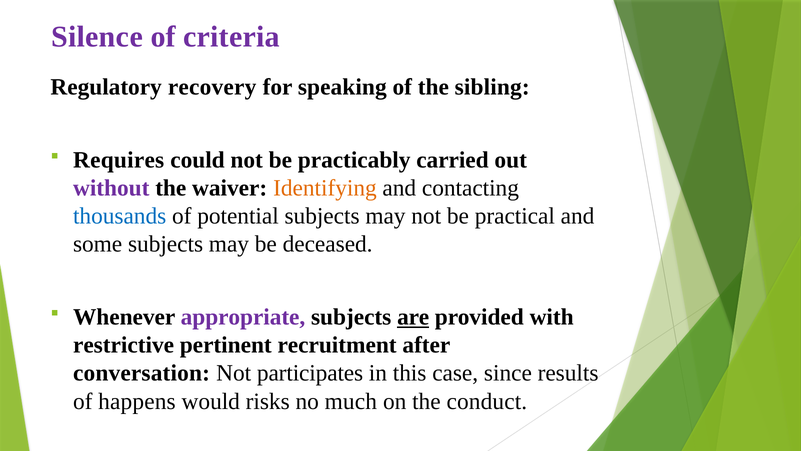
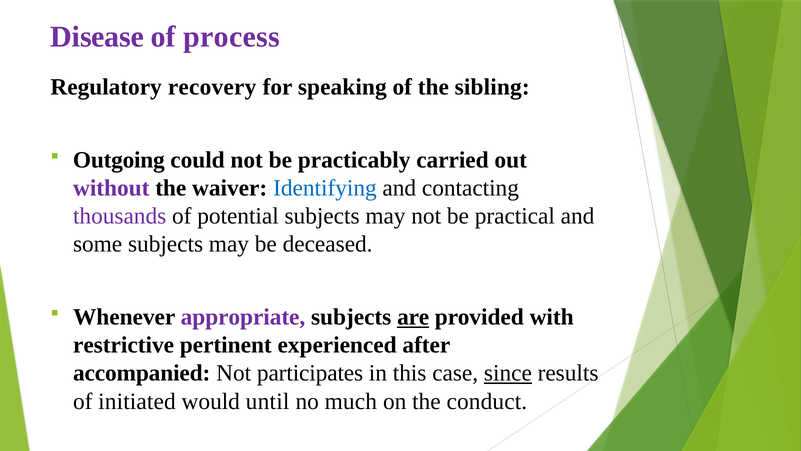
Silence: Silence -> Disease
criteria: criteria -> process
Requires: Requires -> Outgoing
Identifying colour: orange -> blue
thousands colour: blue -> purple
recruitment: recruitment -> experienced
conversation: conversation -> accompanied
since underline: none -> present
happens: happens -> initiated
risks: risks -> until
